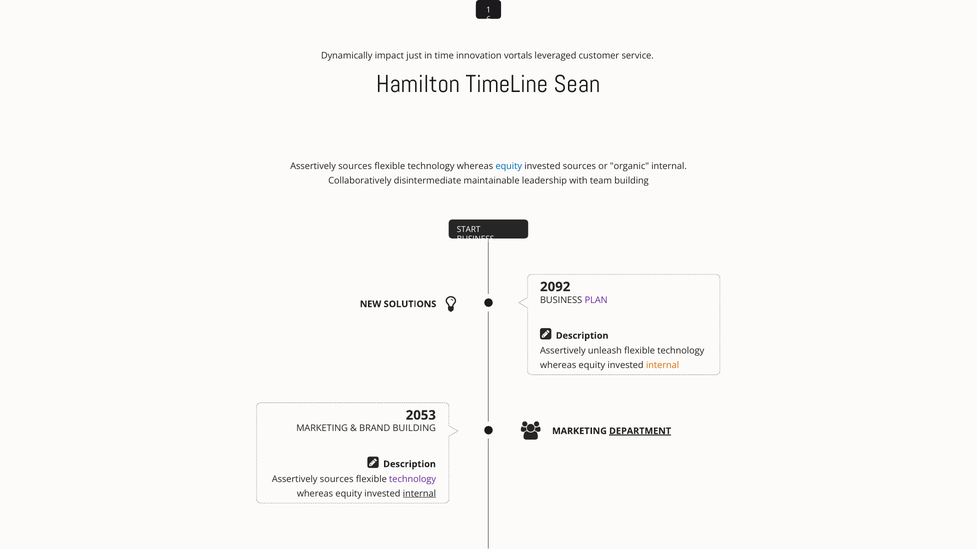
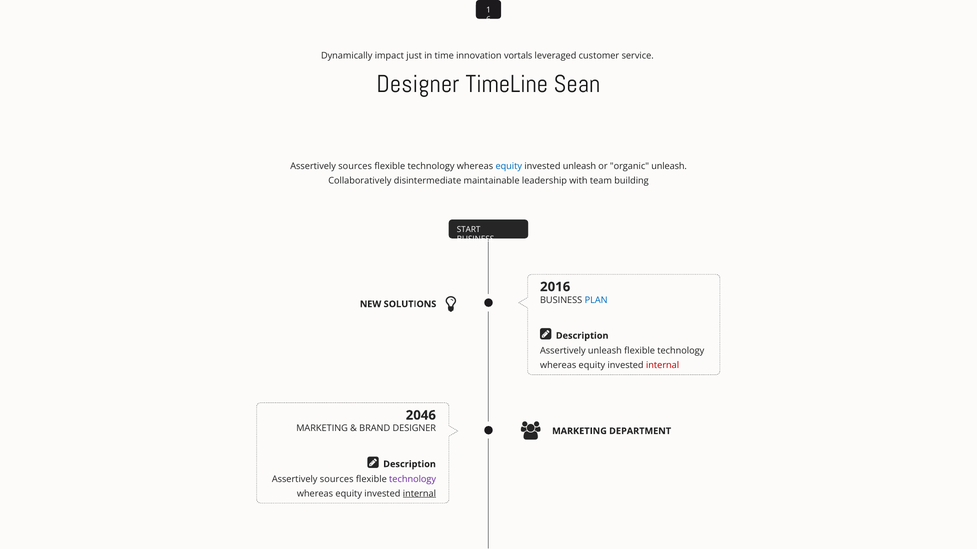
Hamilton at (418, 84): Hamilton -> Designer
invested sources: sources -> unleash
organic internal: internal -> unleash
2092: 2092 -> 2016
PLAN colour: purple -> blue
internal at (663, 365) colour: orange -> red
2053: 2053 -> 2046
DEPARTMENT underline: present -> none
BRAND BUILDING: BUILDING -> DESIGNER
